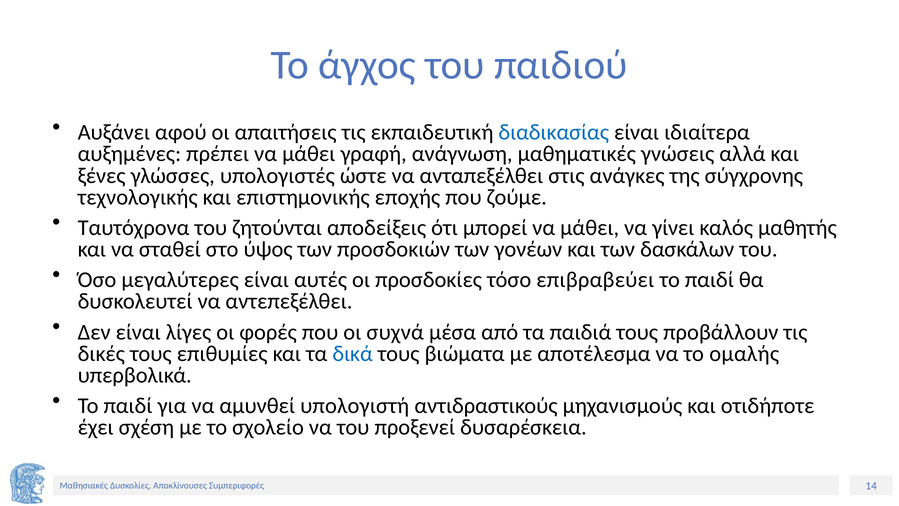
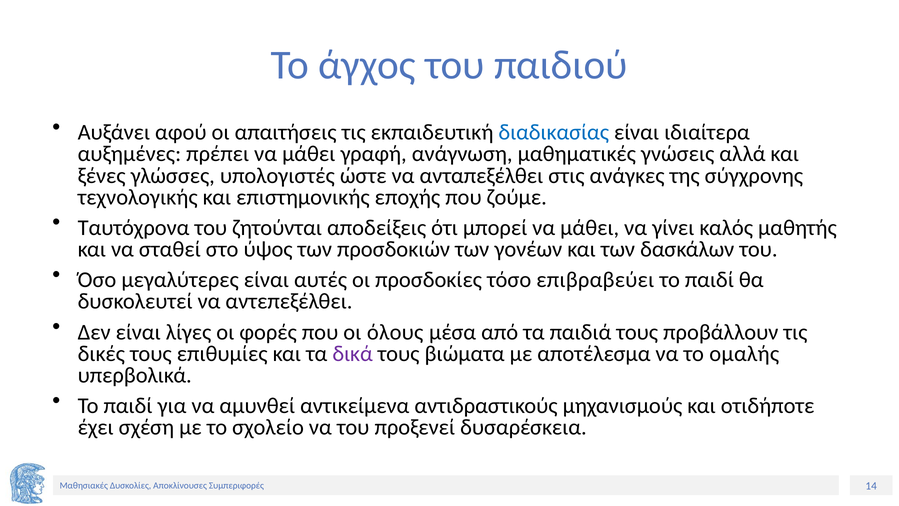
συχνά: συχνά -> όλους
δικά colour: blue -> purple
υπολογιστή: υπολογιστή -> αντικείμενα
